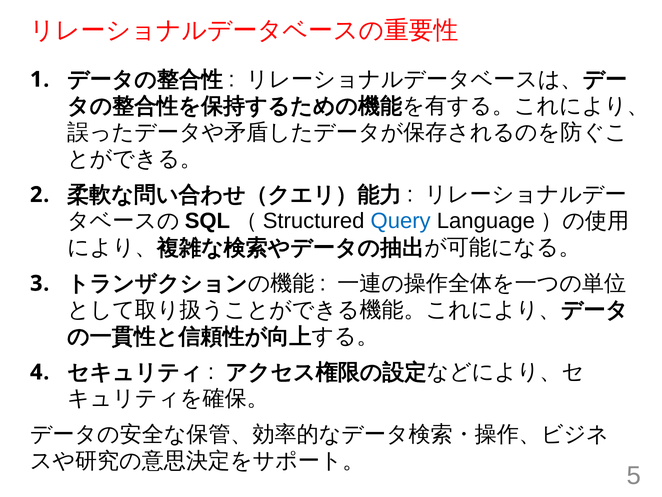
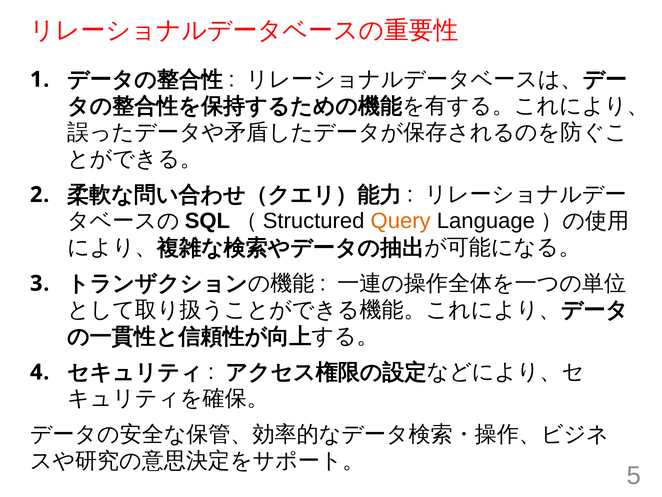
Query colour: blue -> orange
